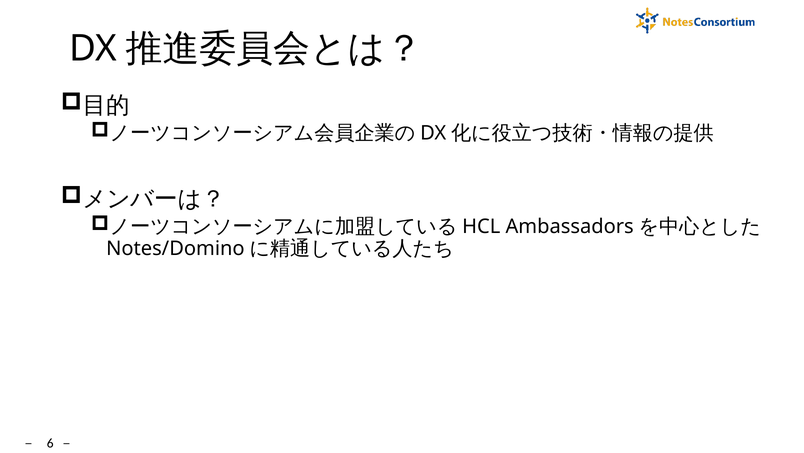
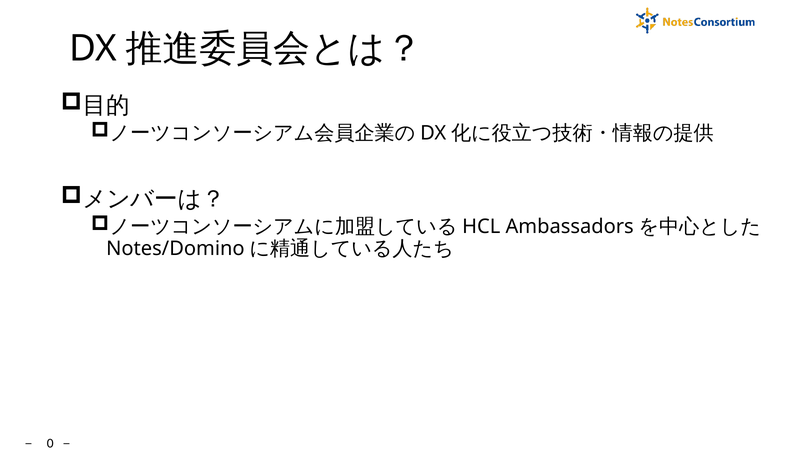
6: 6 -> 0
